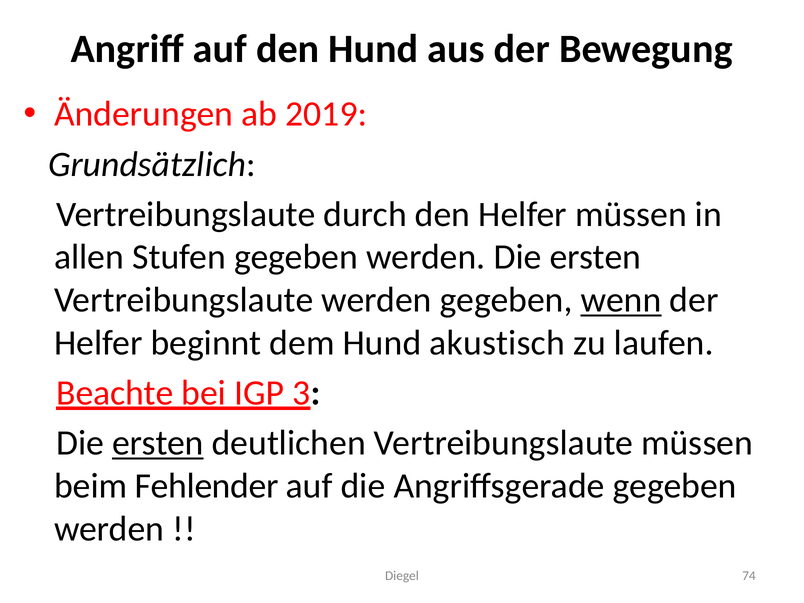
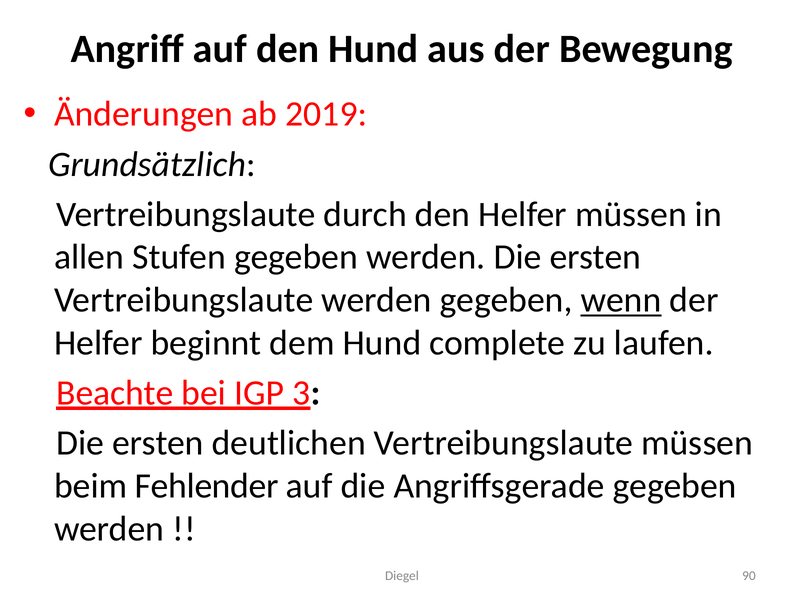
akustisch: akustisch -> complete
ersten at (158, 443) underline: present -> none
74: 74 -> 90
